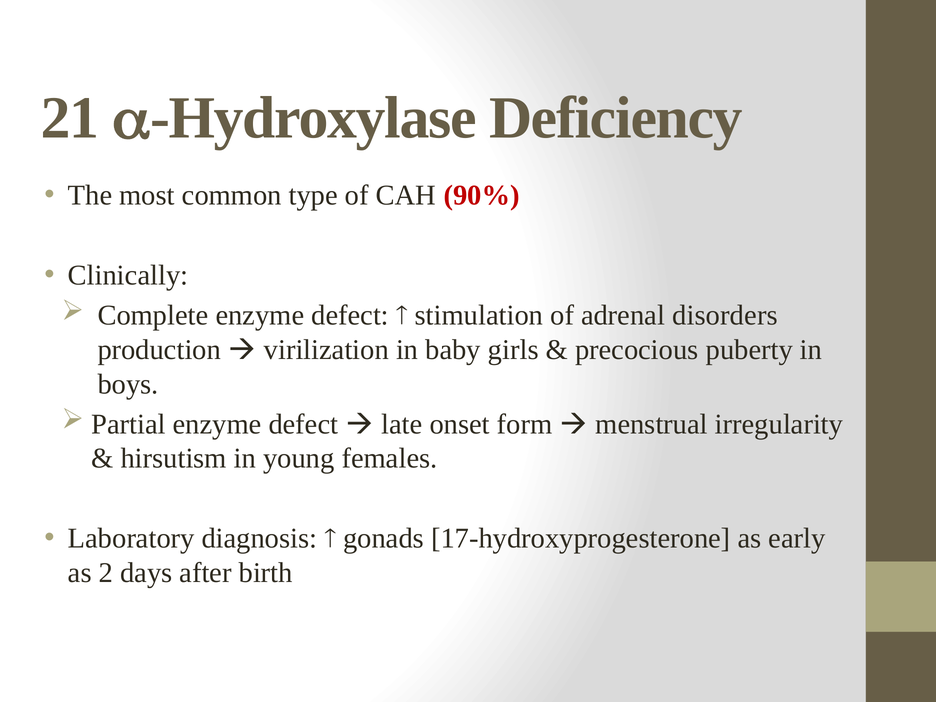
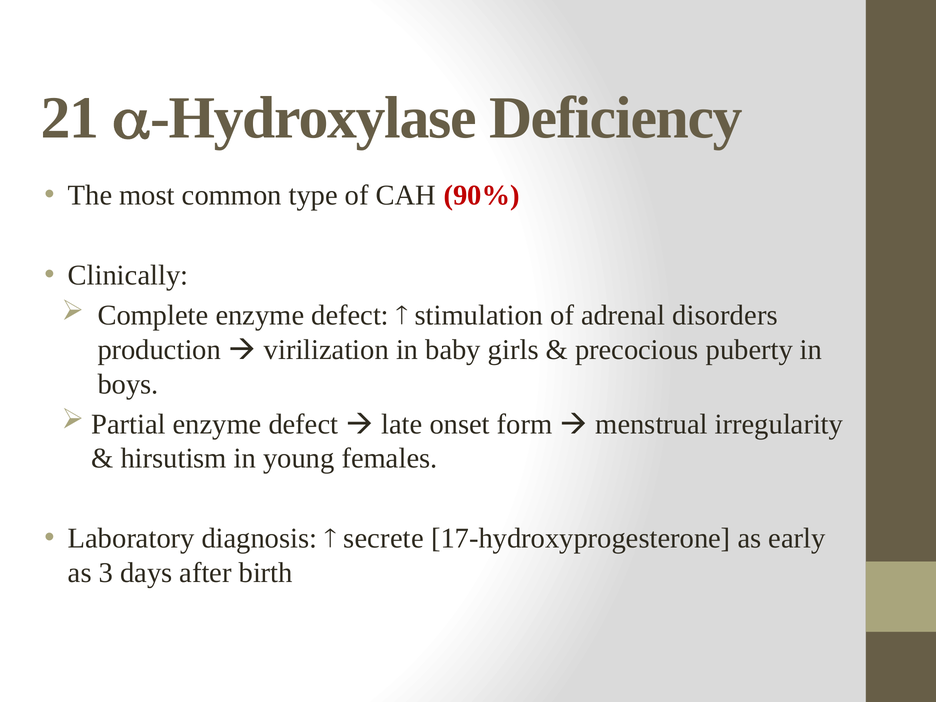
gonads: gonads -> secrete
2: 2 -> 3
